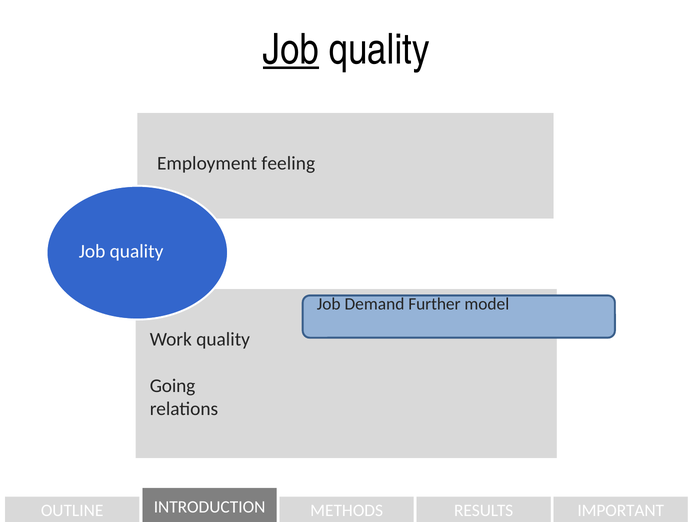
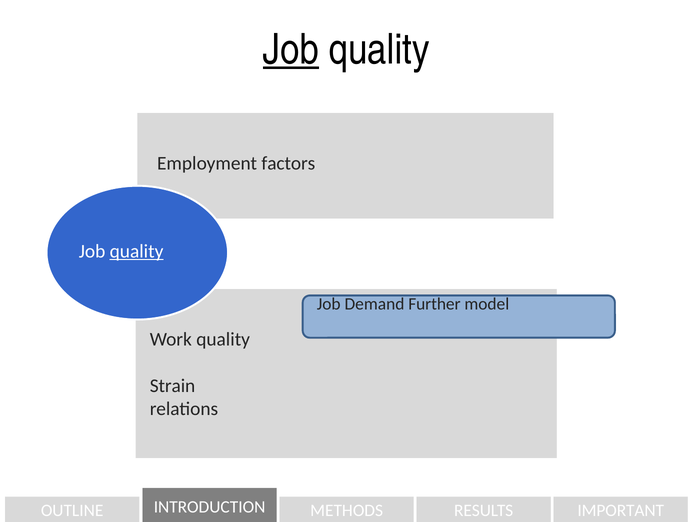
feeling: feeling -> factors
quality at (137, 251) underline: none -> present
Going: Going -> Strain
